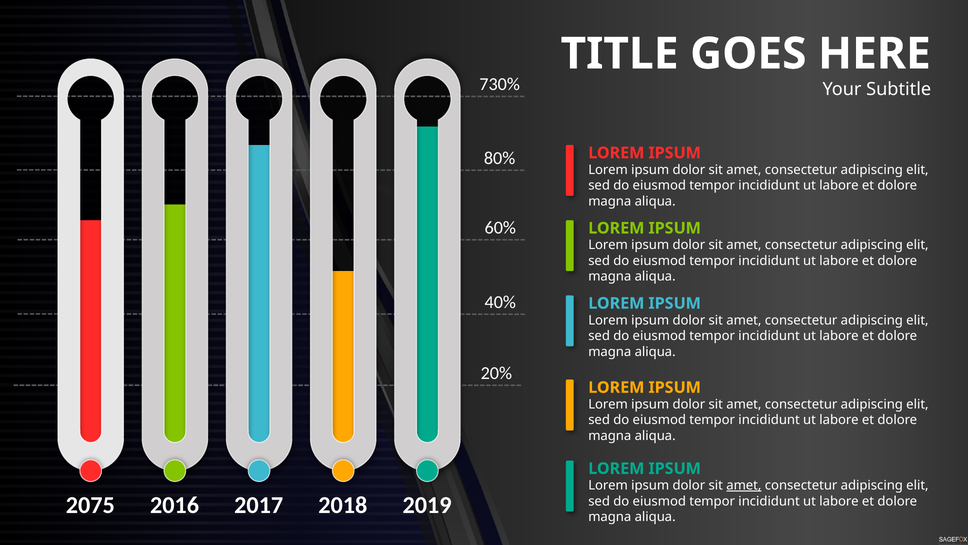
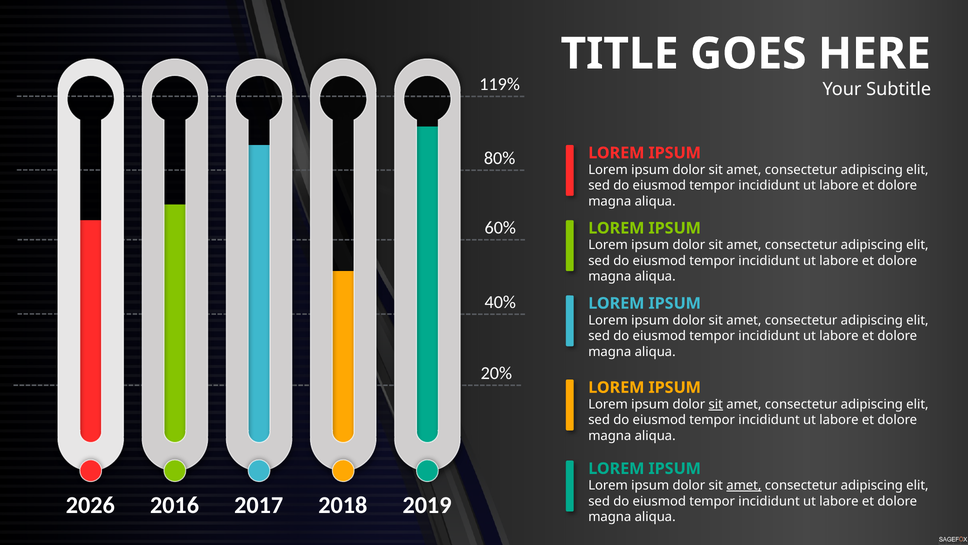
730%: 730% -> 119%
sit at (716, 404) underline: none -> present
2075: 2075 -> 2026
